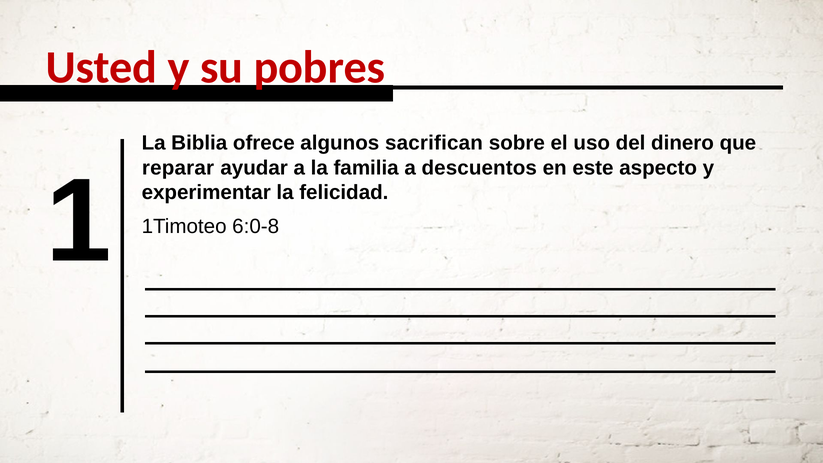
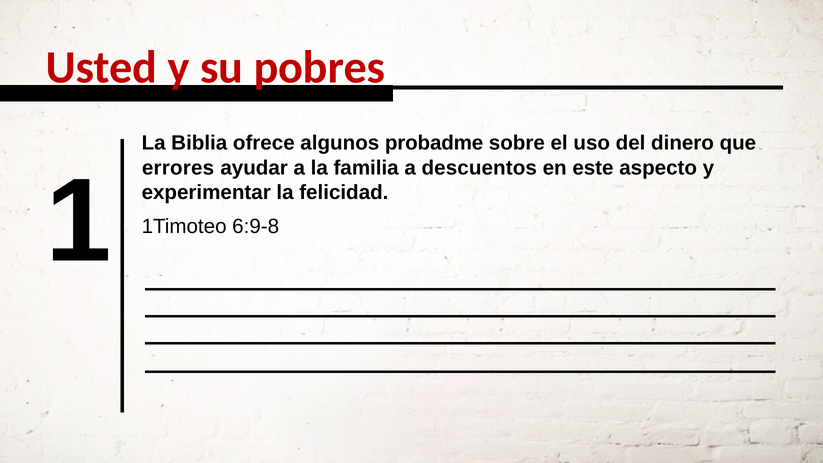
sacrifican: sacrifican -> probadme
reparar: reparar -> errores
6:0-8: 6:0-8 -> 6:9-8
